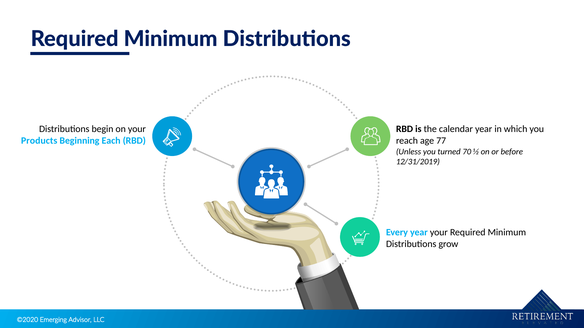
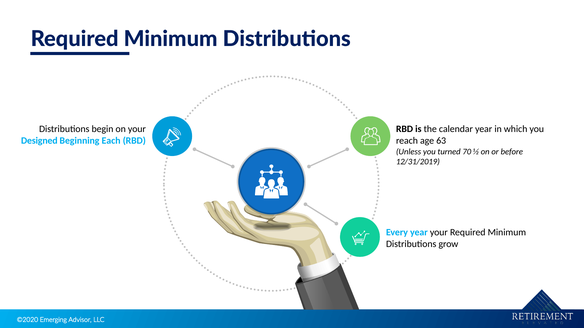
Products: Products -> Designed
77: 77 -> 63
